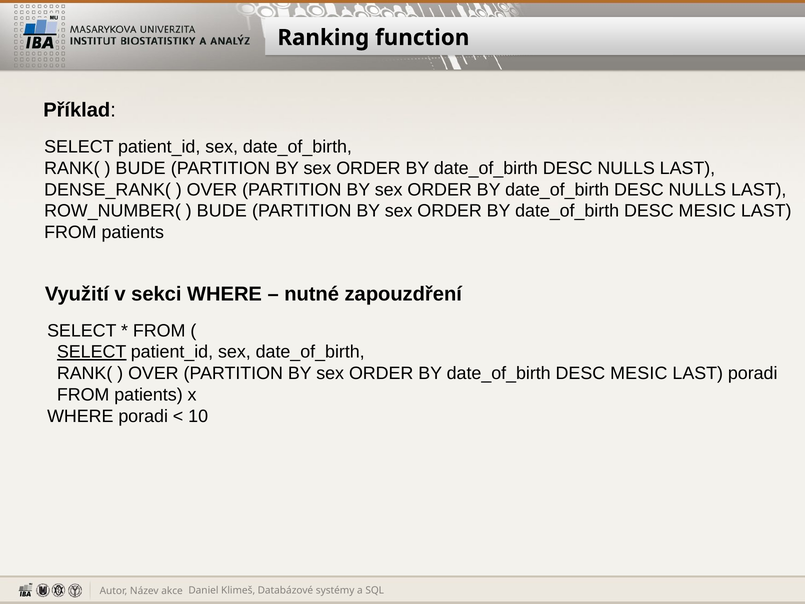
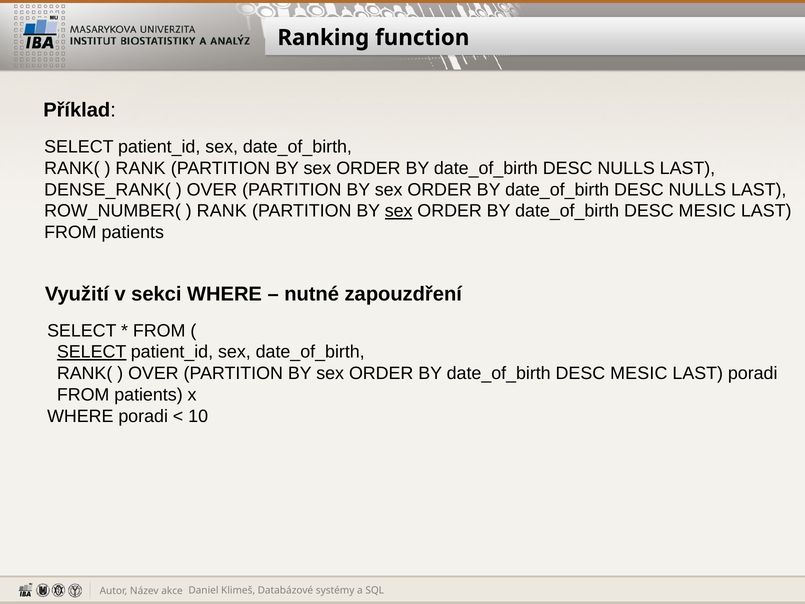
BUDE at (141, 168): BUDE -> RANK
BUDE at (222, 211): BUDE -> RANK
sex at (399, 211) underline: none -> present
